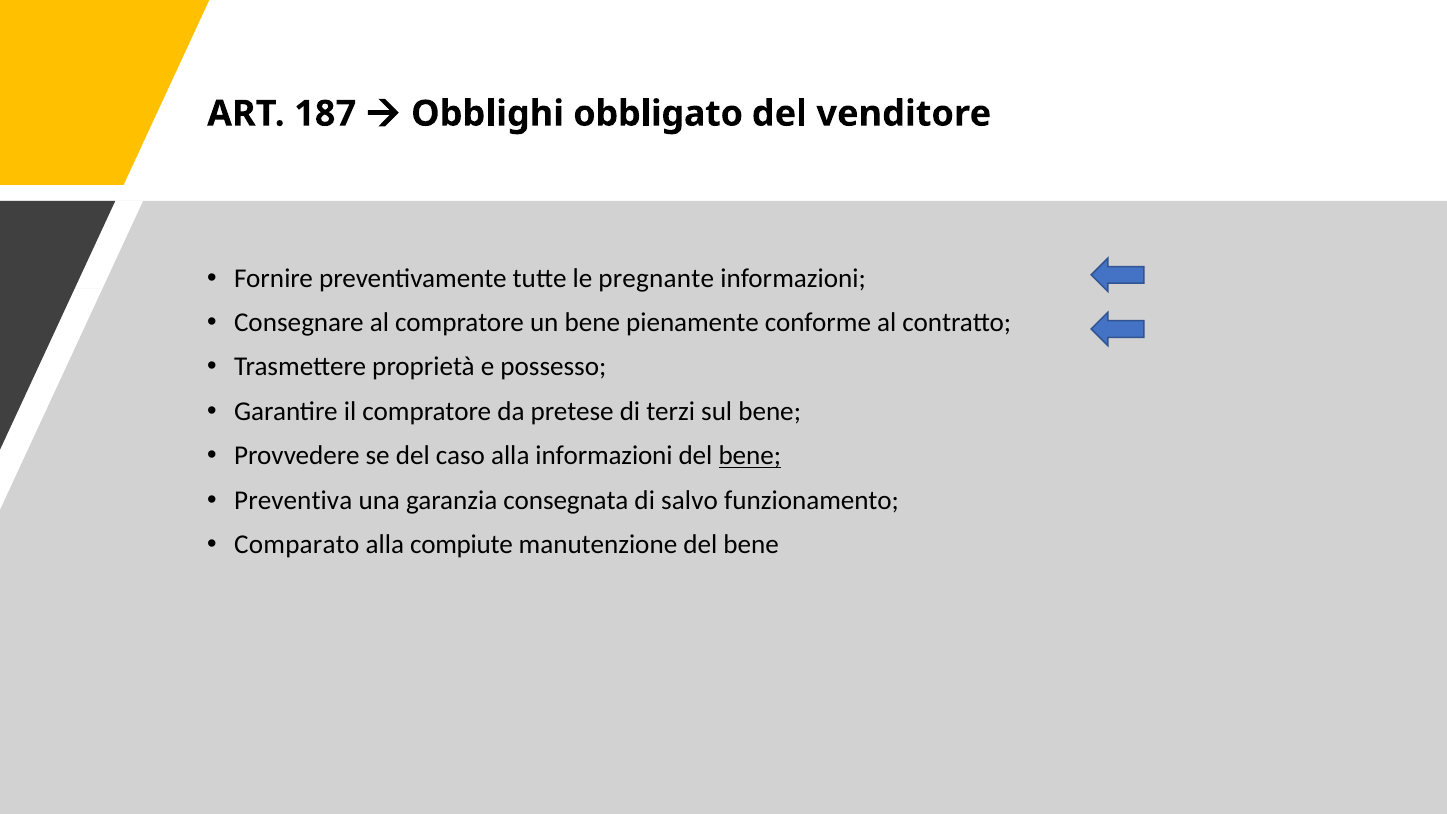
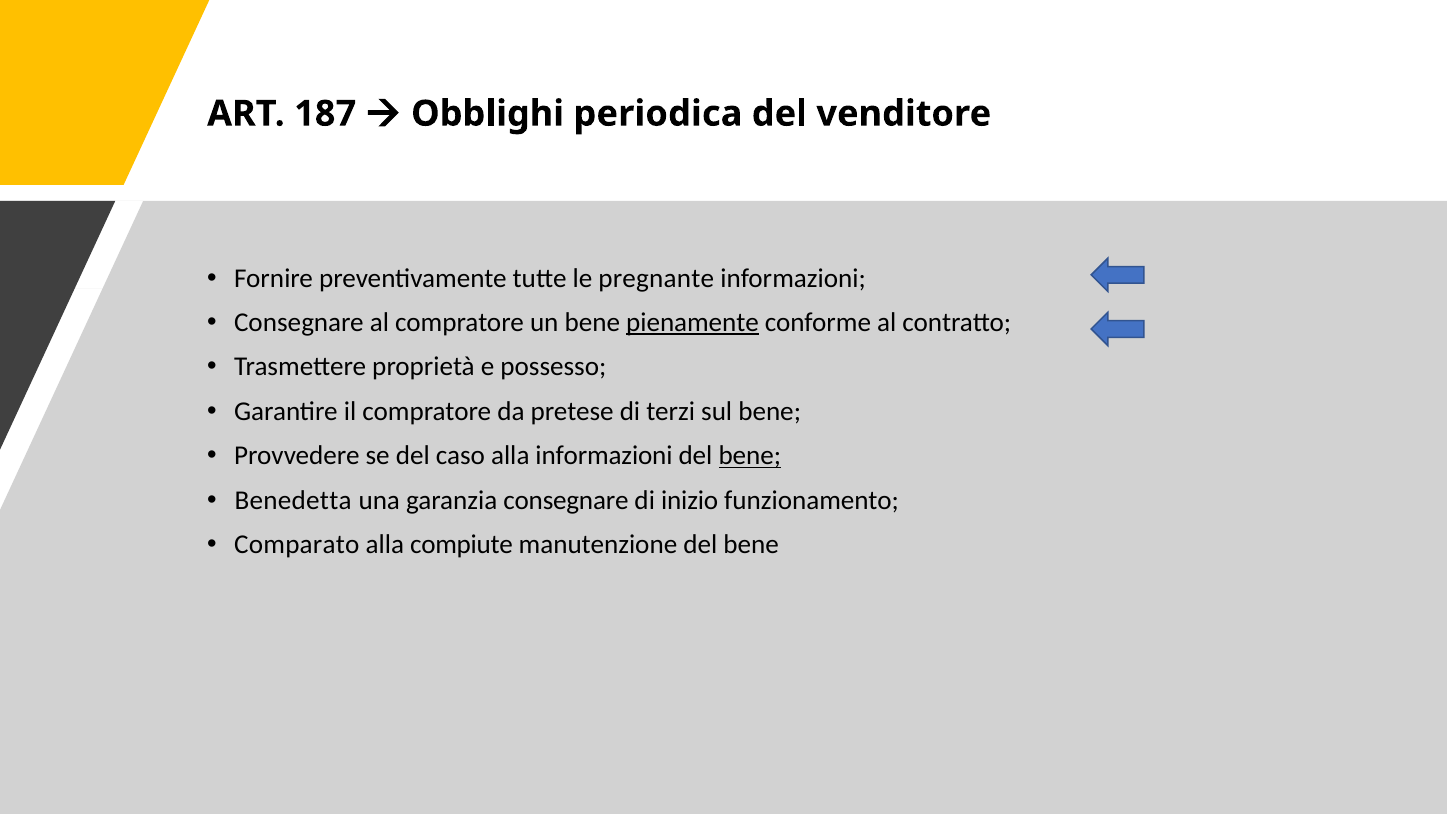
obbligato: obbligato -> periodica
pienamente underline: none -> present
Preventiva: Preventiva -> Benedetta
garanzia consegnata: consegnata -> consegnare
salvo: salvo -> inizio
